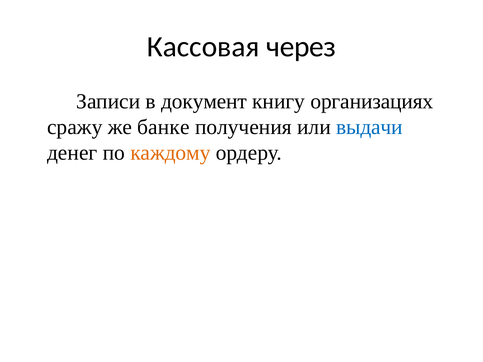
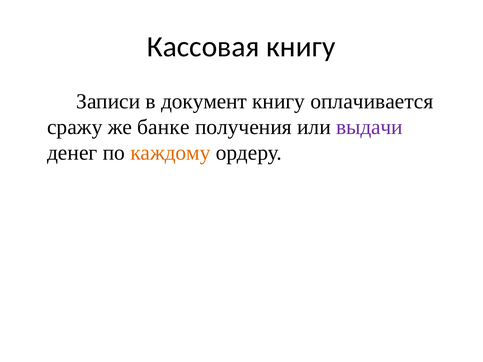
Кассовая через: через -> книгу
организациях: организациях -> оплачивается
выдачи colour: blue -> purple
